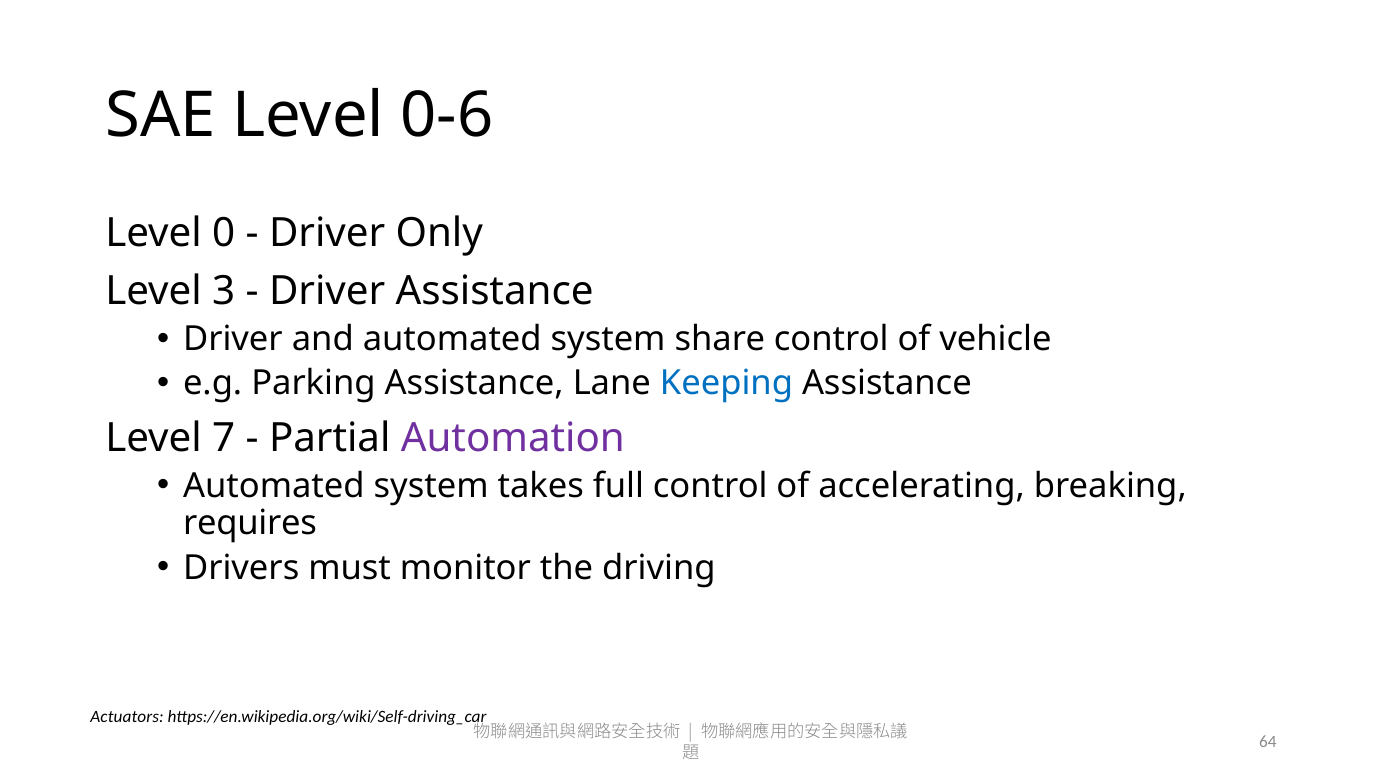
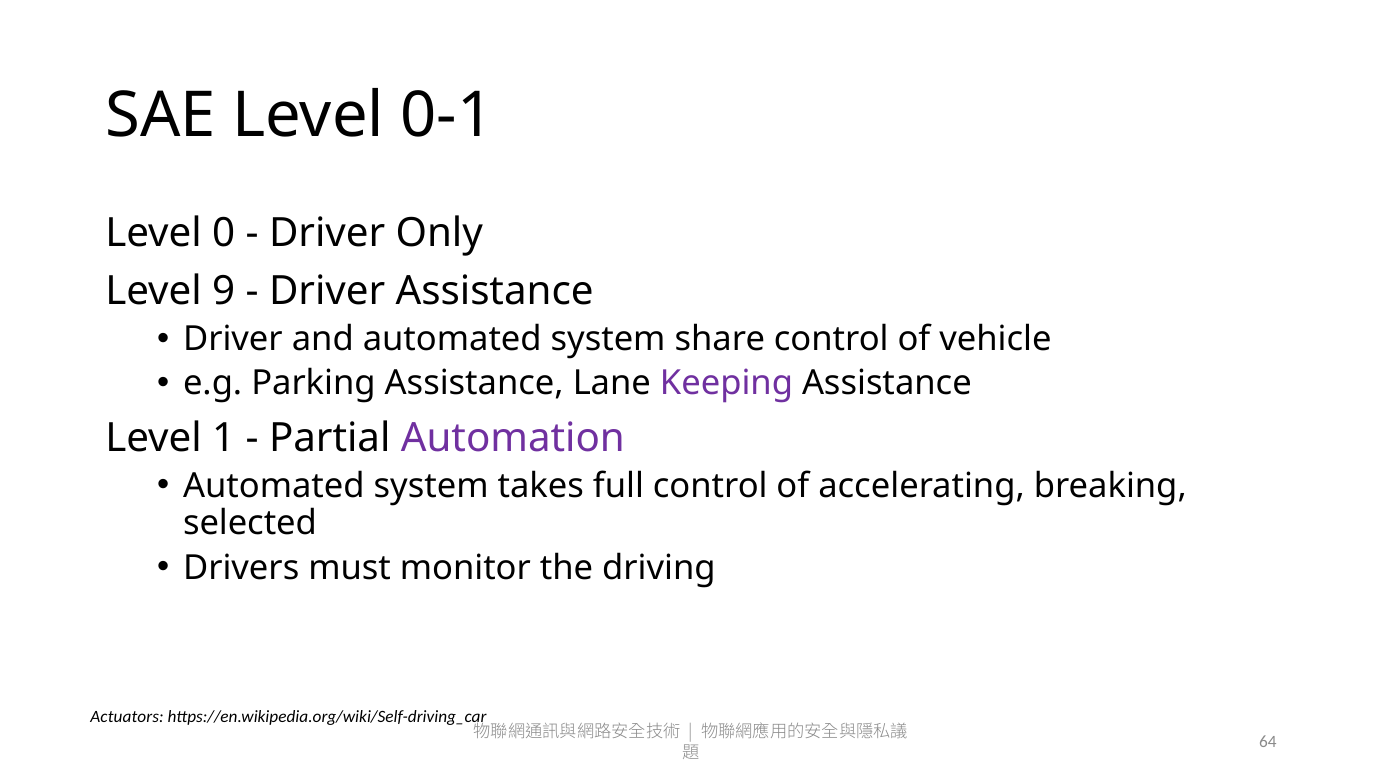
0-6: 0-6 -> 0-1
3: 3 -> 9
Keeping colour: blue -> purple
7: 7 -> 1
requires: requires -> selected
